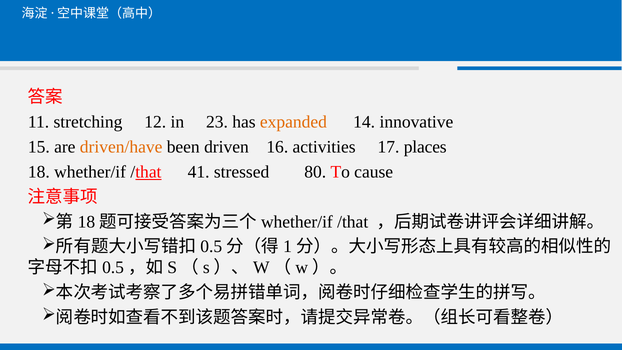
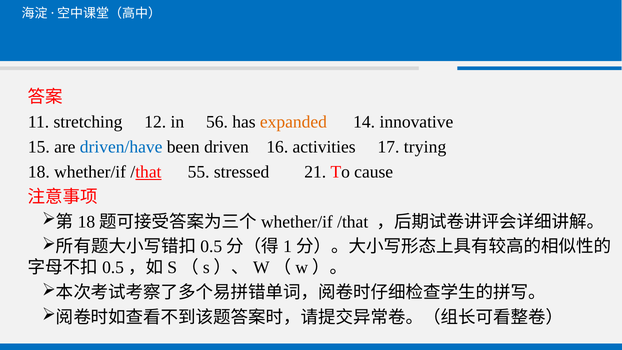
23: 23 -> 56
driven/have colour: orange -> blue
places: places -> trying
41: 41 -> 55
80: 80 -> 21
